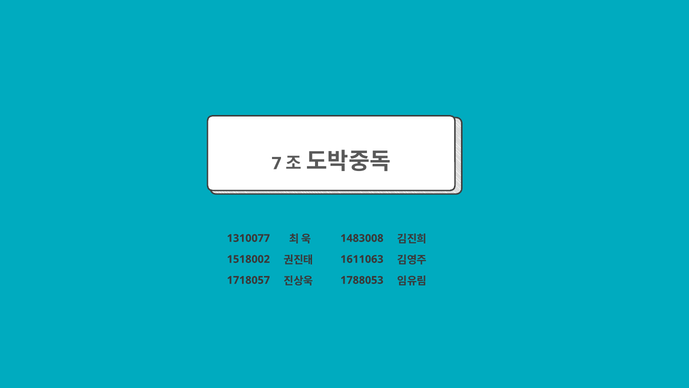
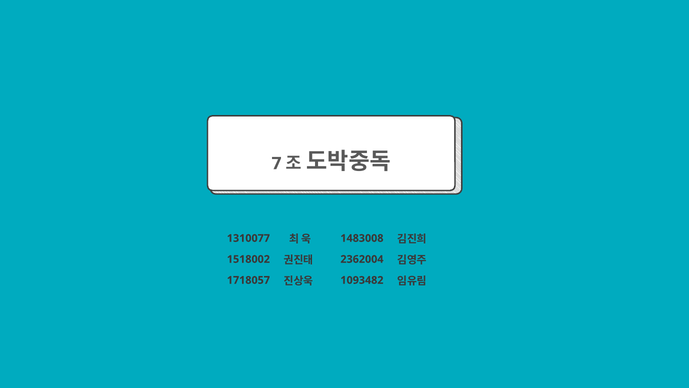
1611063: 1611063 -> 2362004
1788053: 1788053 -> 1093482
